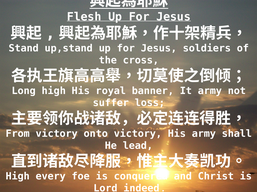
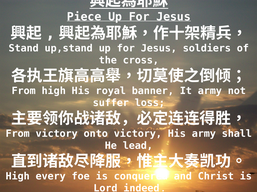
Flesh: Flesh -> Piece
Long at (24, 91): Long -> From
